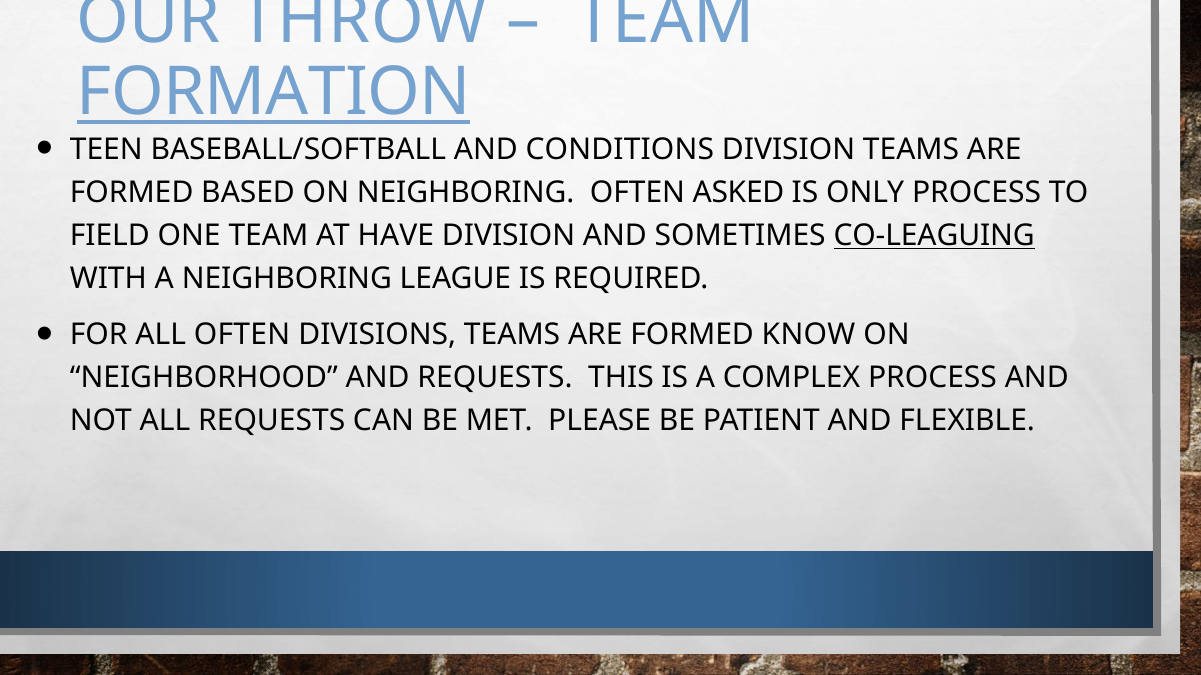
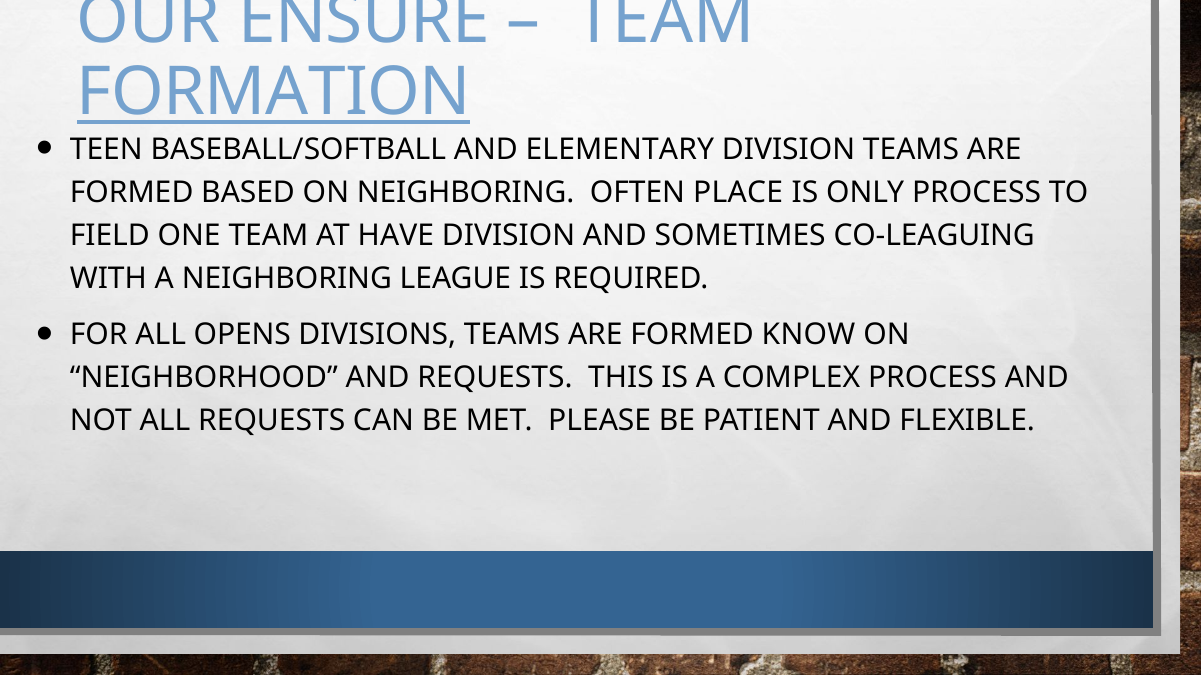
THROW: THROW -> ENSURE
CONDITIONS: CONDITIONS -> ELEMENTARY
ASKED: ASKED -> PLACE
CO-LEAGUING underline: present -> none
ALL OFTEN: OFTEN -> OPENS
